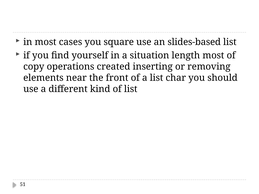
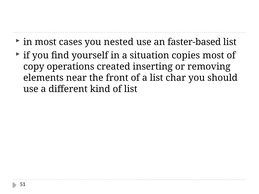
square: square -> nested
slides-based: slides-based -> faster-based
length: length -> copies
